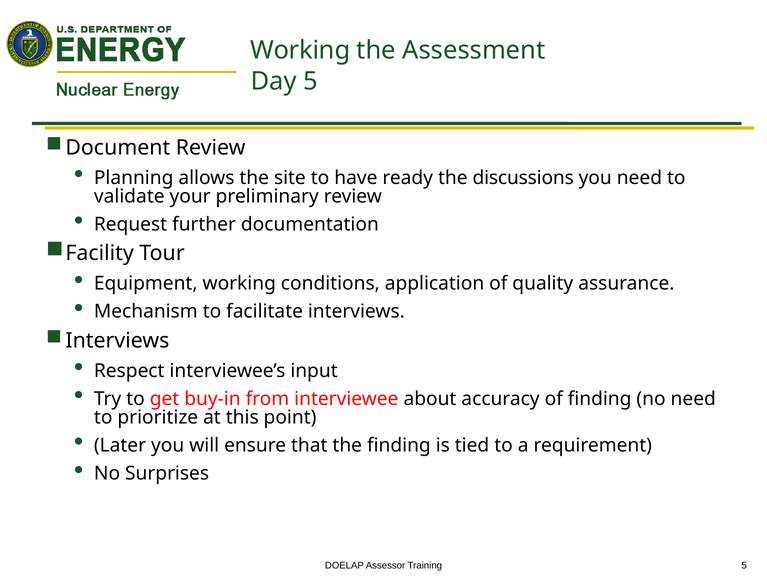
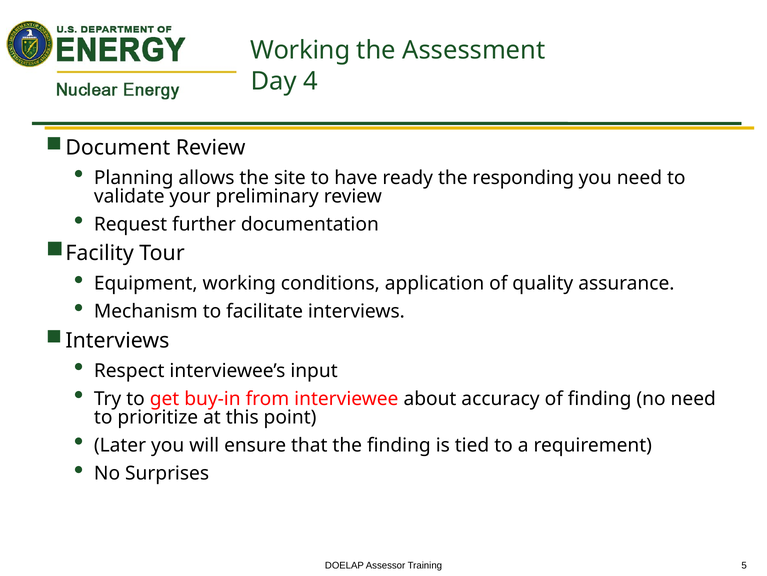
Day 5: 5 -> 4
discussions: discussions -> responding
